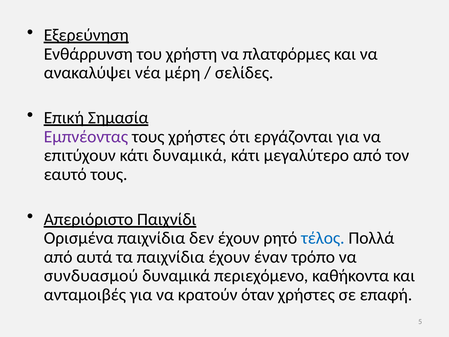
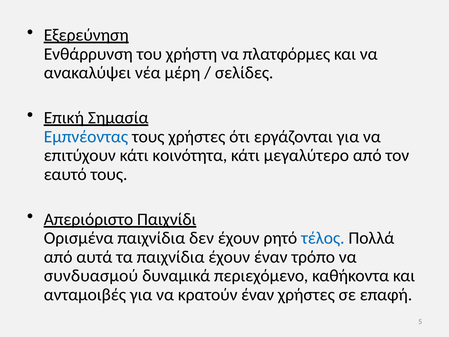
Εμπνέοντας colour: purple -> blue
κάτι δυναμικά: δυναμικά -> κοινότητα
κρατούν όταν: όταν -> έναν
